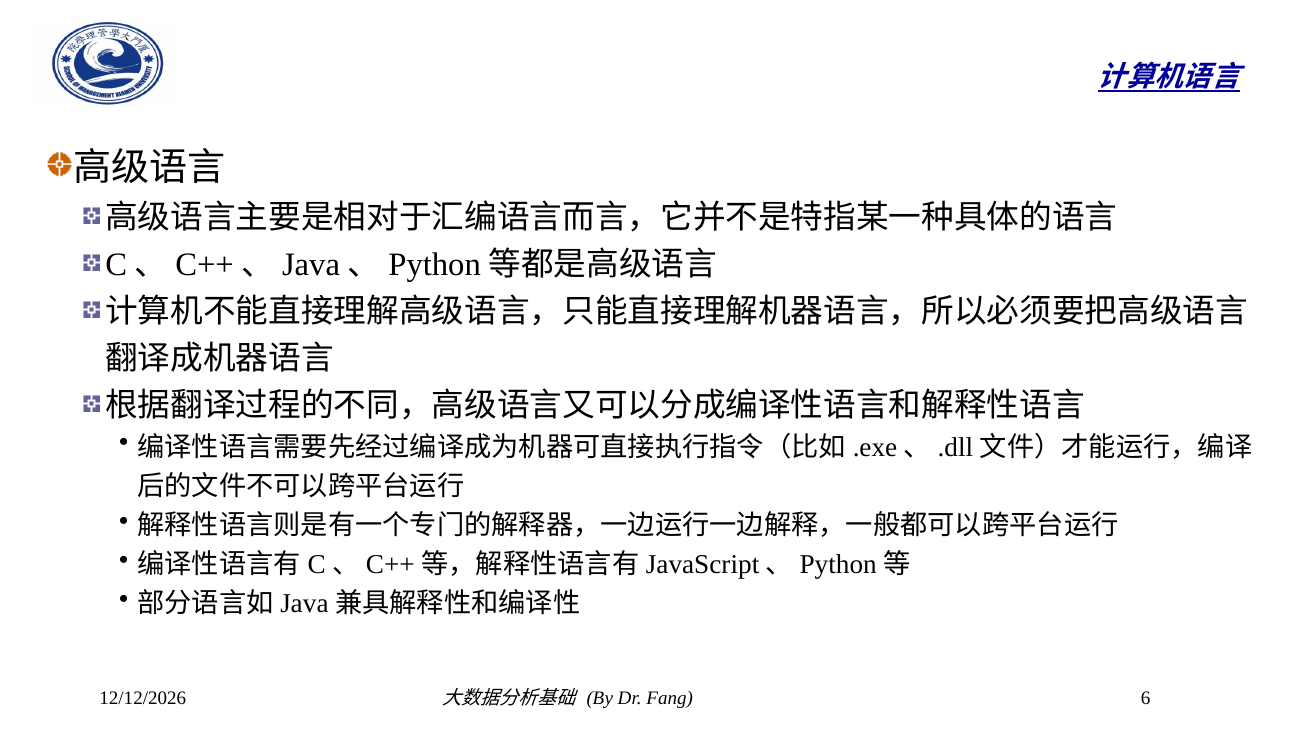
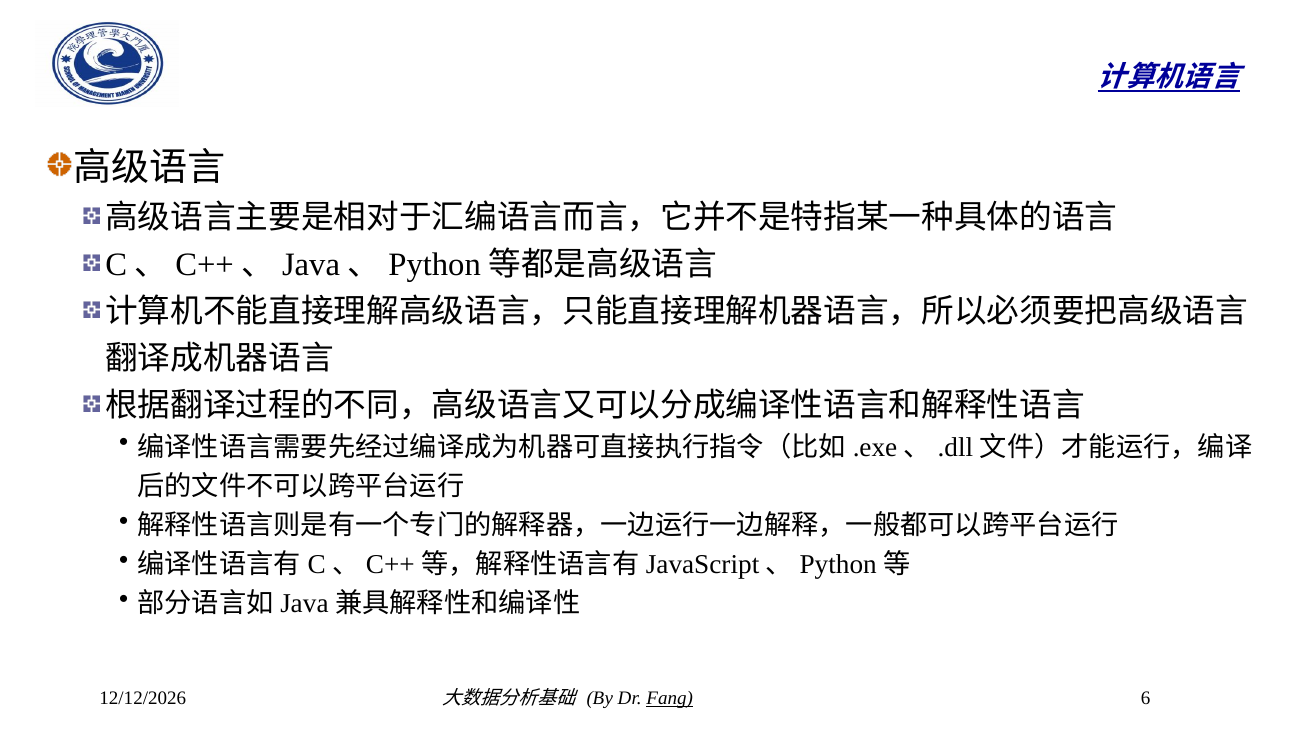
Fang underline: none -> present
